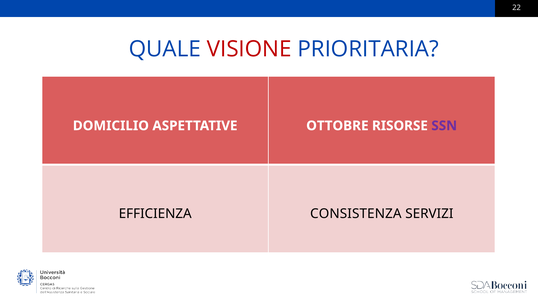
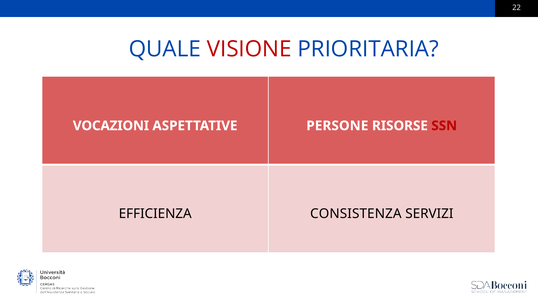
DOMICILIO: DOMICILIO -> VOCAZIONI
OTTOBRE: OTTOBRE -> PERSONE
SSN colour: purple -> red
